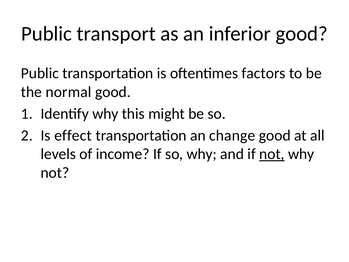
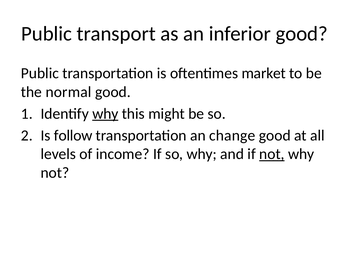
factors: factors -> market
why at (105, 114) underline: none -> present
effect: effect -> follow
